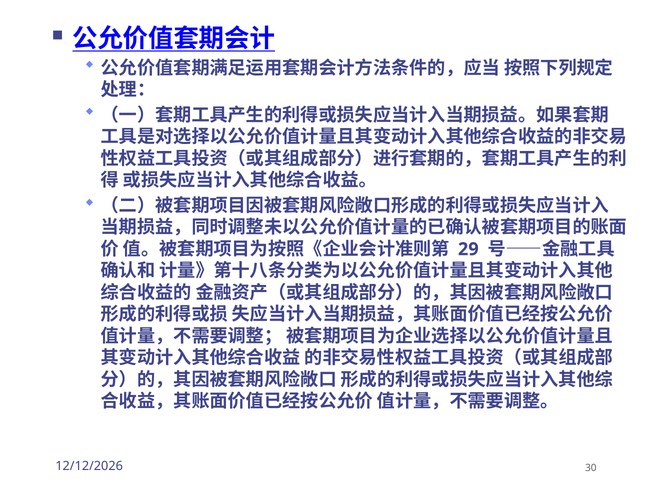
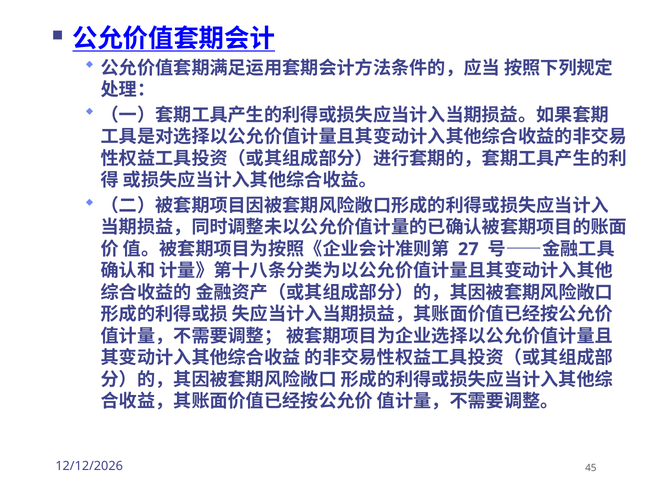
29: 29 -> 27
30: 30 -> 45
